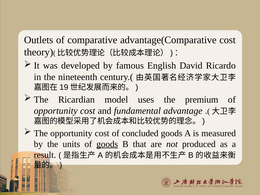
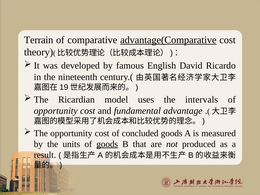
Outlets: Outlets -> Terrain
advantage(Comparative underline: none -> present
premium: premium -> intervals
